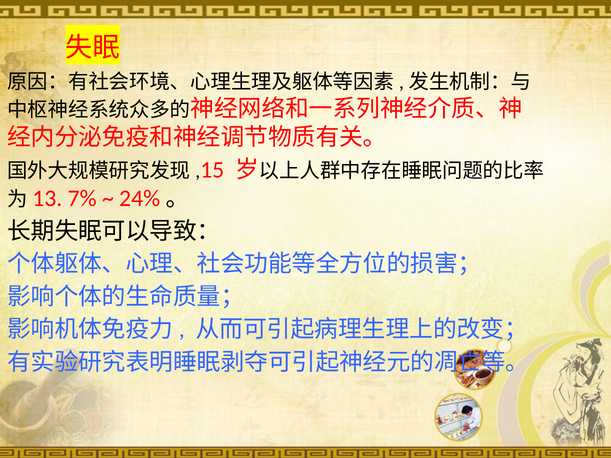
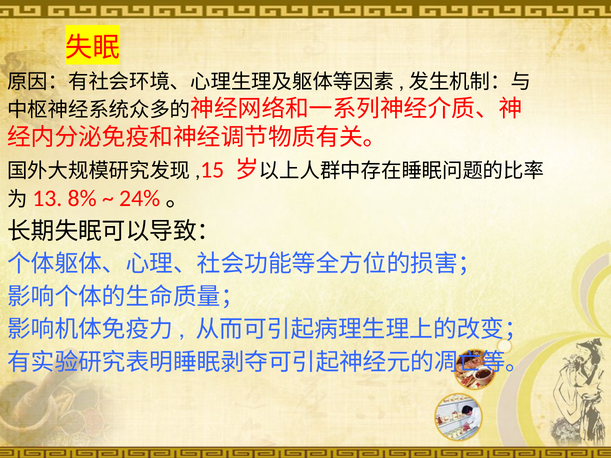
7%: 7% -> 8%
